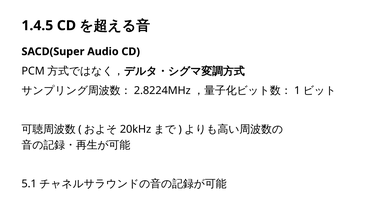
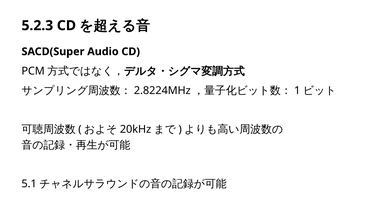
1.4.5: 1.4.5 -> 5.2.3
